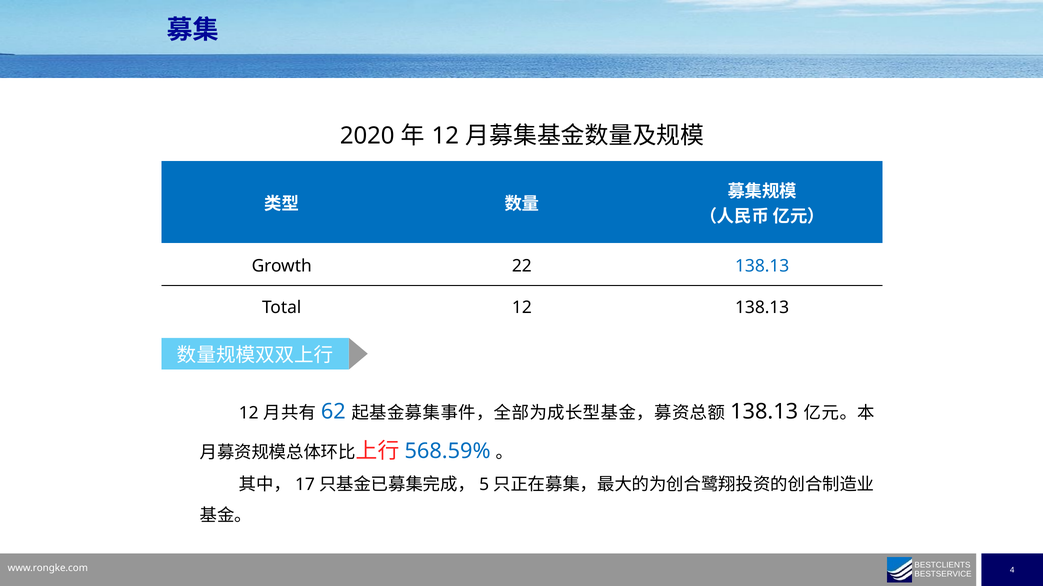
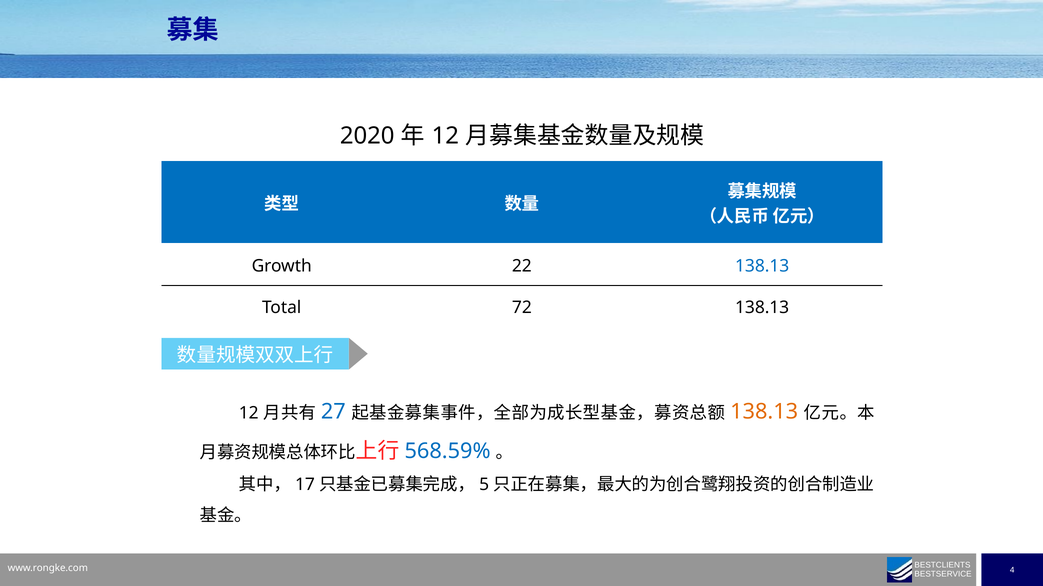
Total 12: 12 -> 72
62: 62 -> 27
138.13 at (764, 412) colour: black -> orange
